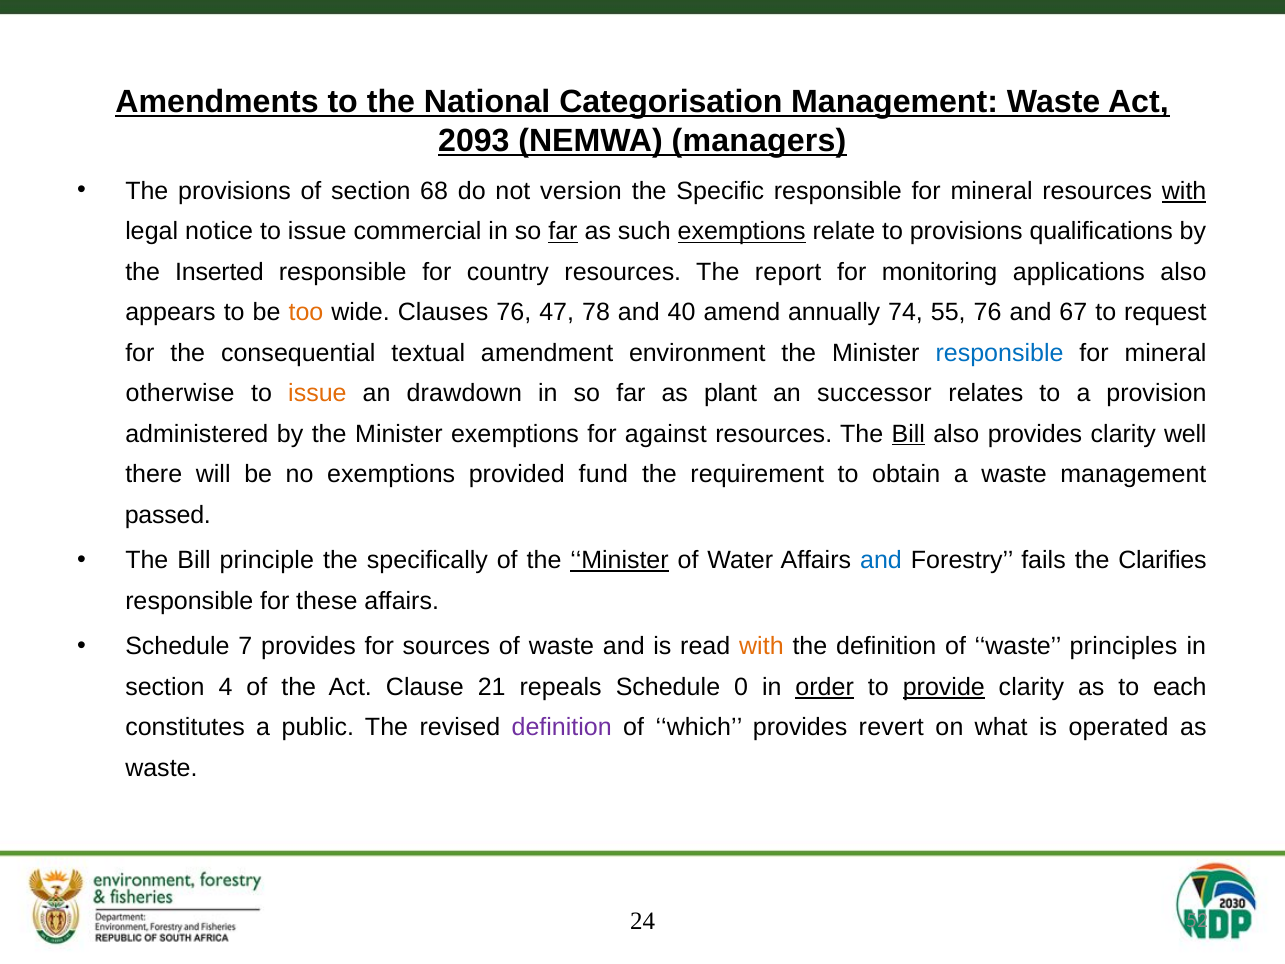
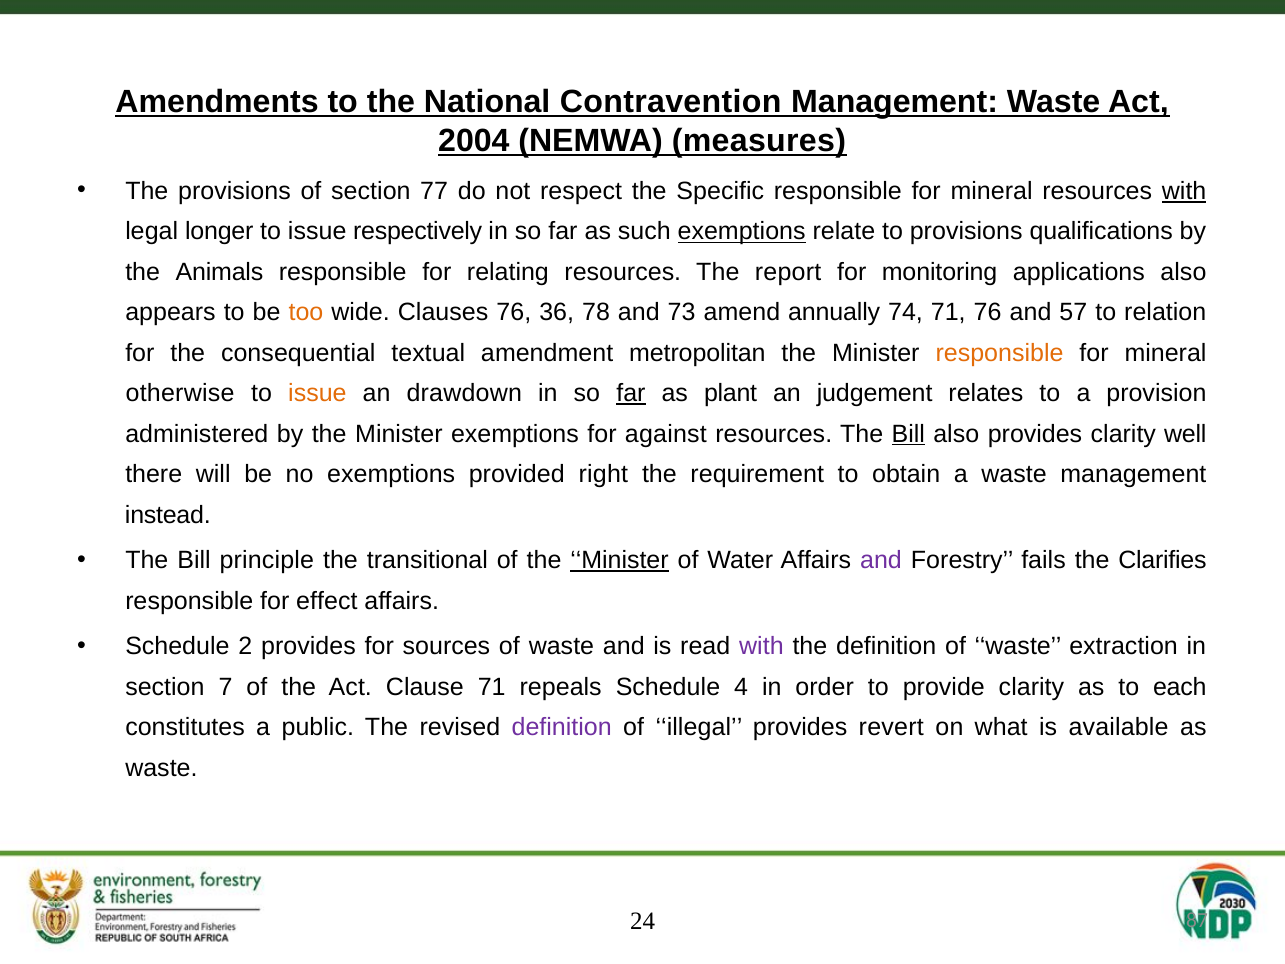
Categorisation: Categorisation -> Contravention
2093: 2093 -> 2004
managers: managers -> measures
68: 68 -> 77
version: version -> respect
notice: notice -> longer
commercial: commercial -> respectively
far at (563, 231) underline: present -> none
Inserted: Inserted -> Animals
country: country -> relating
47: 47 -> 36
40: 40 -> 73
74 55: 55 -> 71
67: 67 -> 57
request: request -> relation
environment: environment -> metropolitan
responsible at (1000, 353) colour: blue -> orange
far at (631, 393) underline: none -> present
successor: successor -> judgement
fund: fund -> right
passed: passed -> instead
specifically: specifically -> transitional
and at (881, 560) colour: blue -> purple
these: these -> effect
7: 7 -> 2
with at (761, 646) colour: orange -> purple
principles: principles -> extraction
4: 4 -> 7
Clause 21: 21 -> 71
0: 0 -> 4
order underline: present -> none
provide underline: present -> none
which: which -> illegal
operated: operated -> available
52: 52 -> 87
